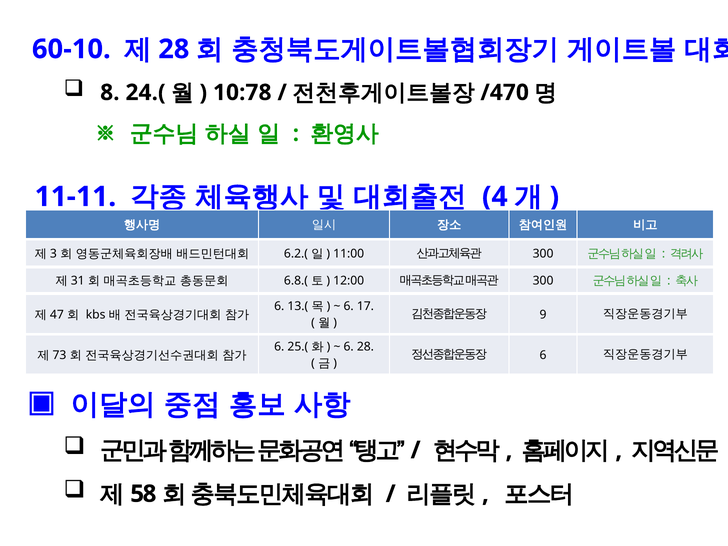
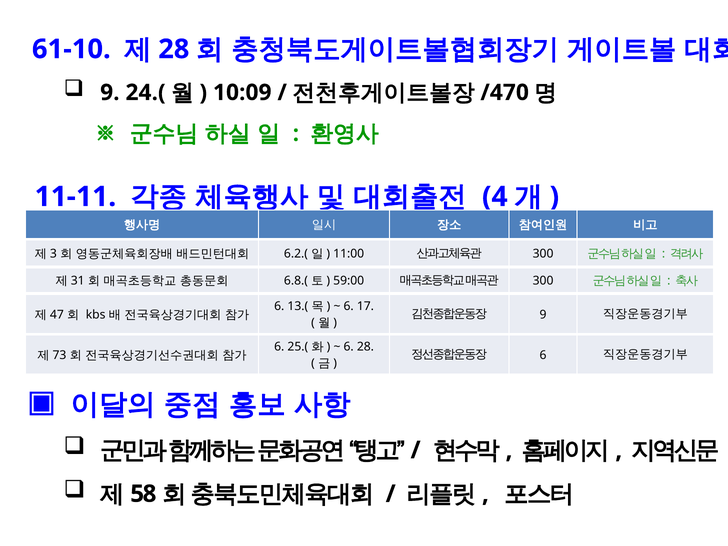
60-10: 60-10 -> 61-10
8 at (110, 93): 8 -> 9
10:78: 10:78 -> 10:09
12:00: 12:00 -> 59:00
